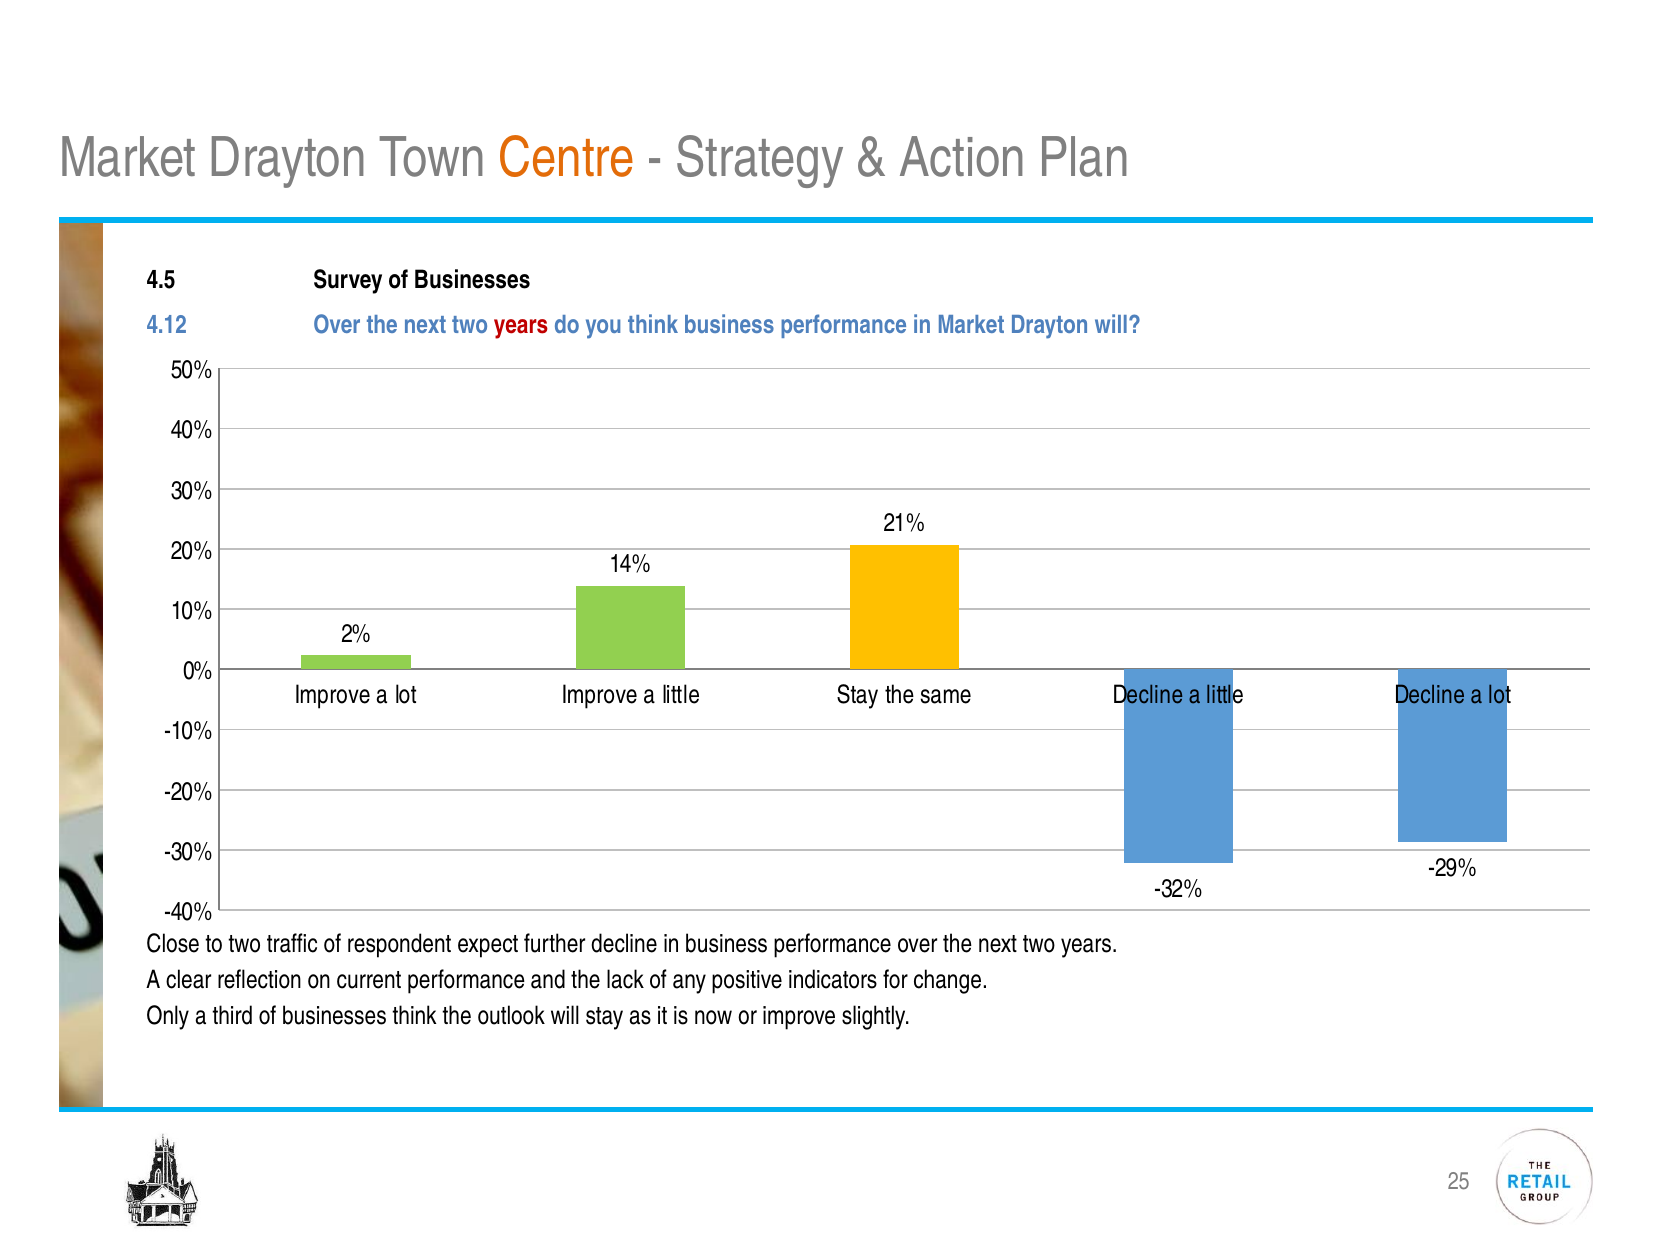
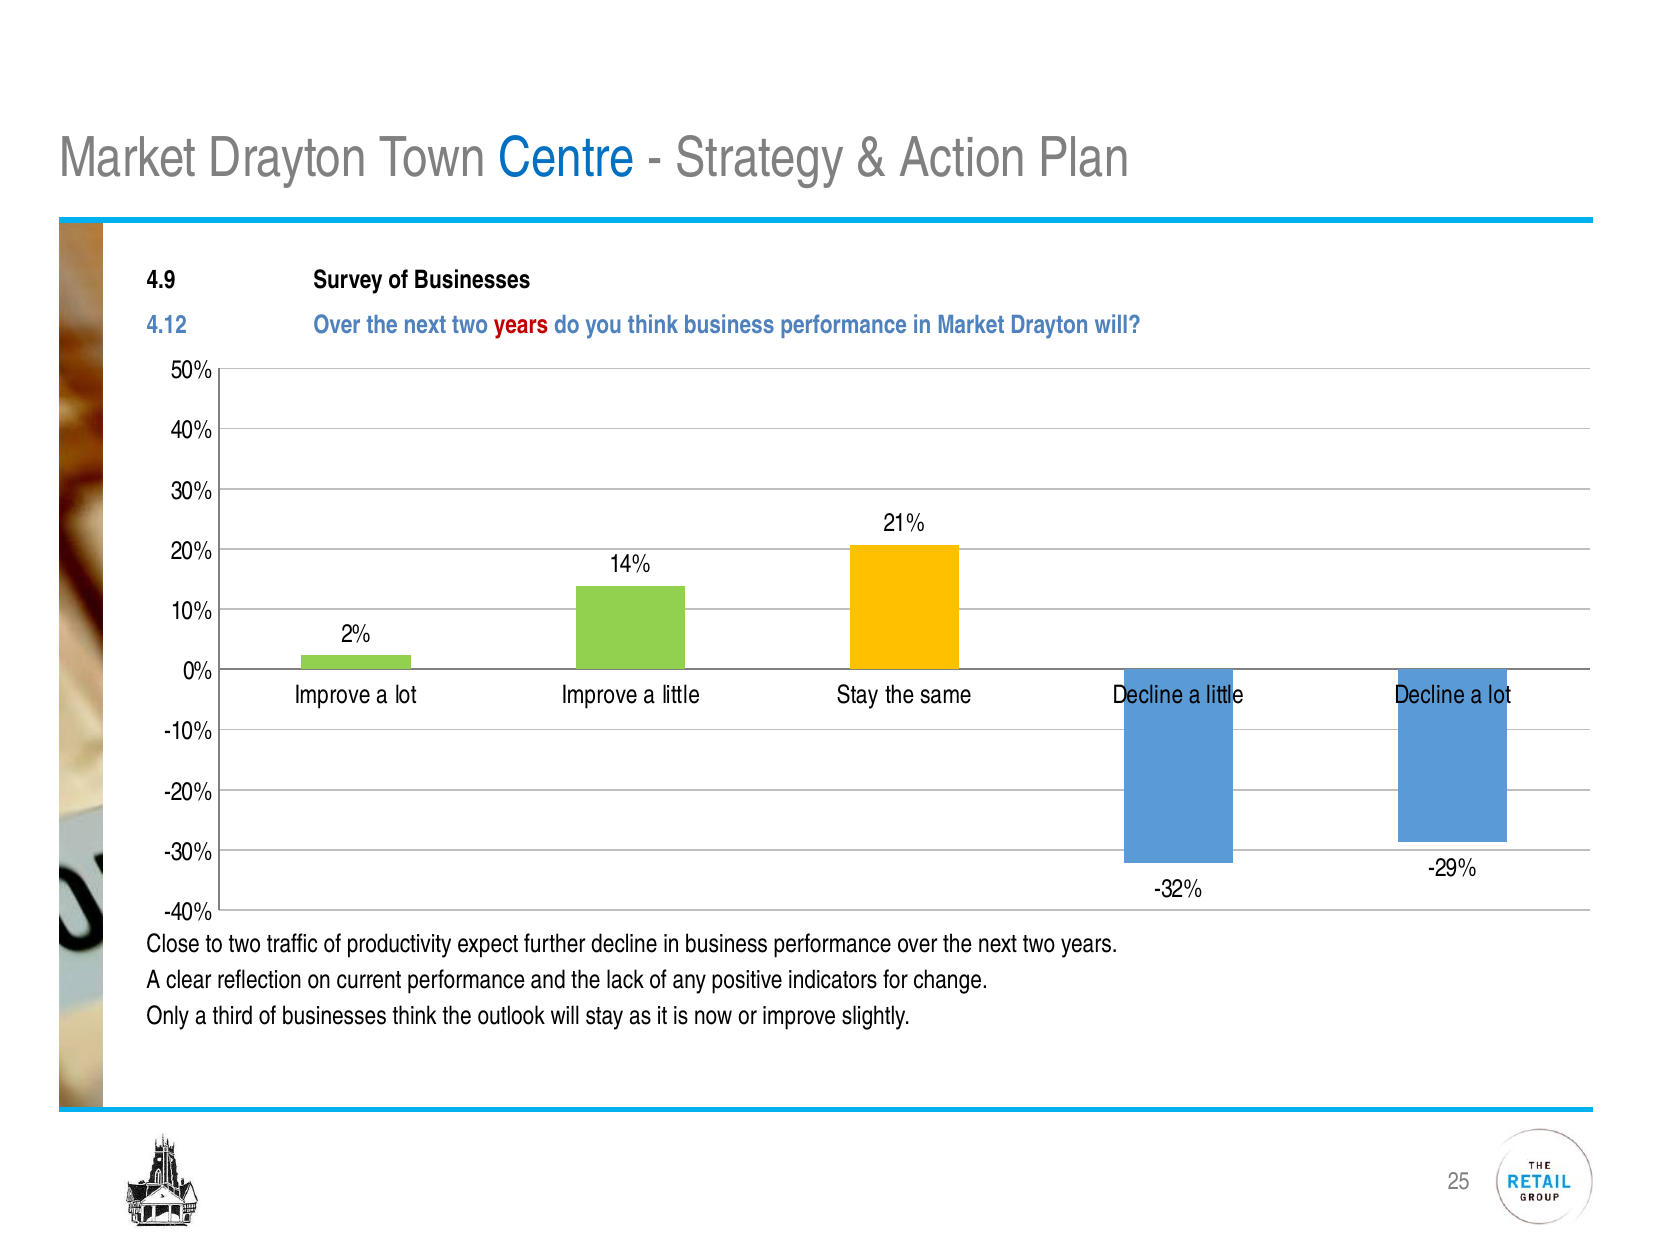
Centre colour: orange -> blue
4.5: 4.5 -> 4.9
respondent: respondent -> productivity
